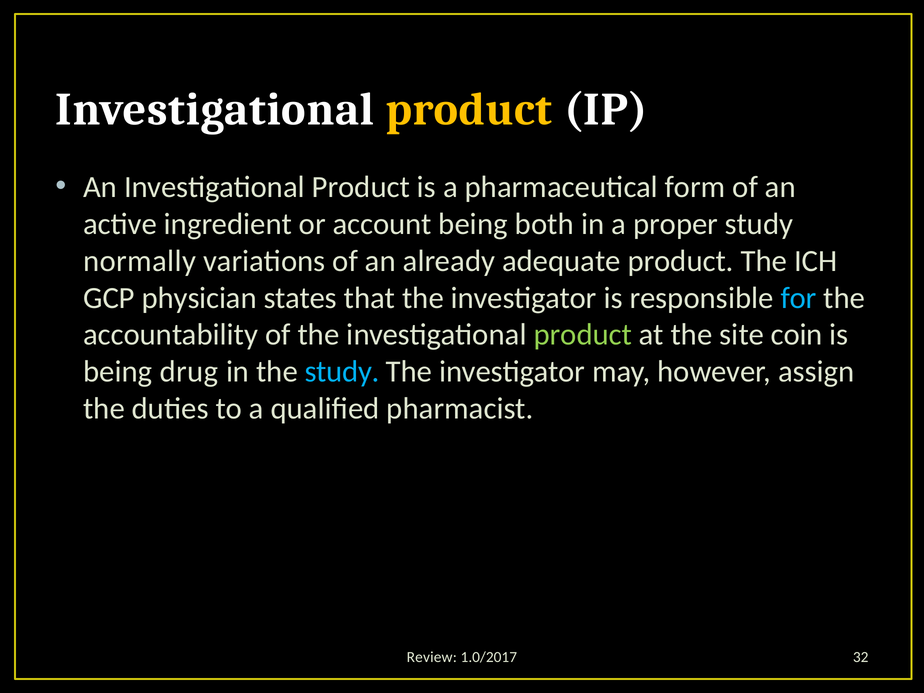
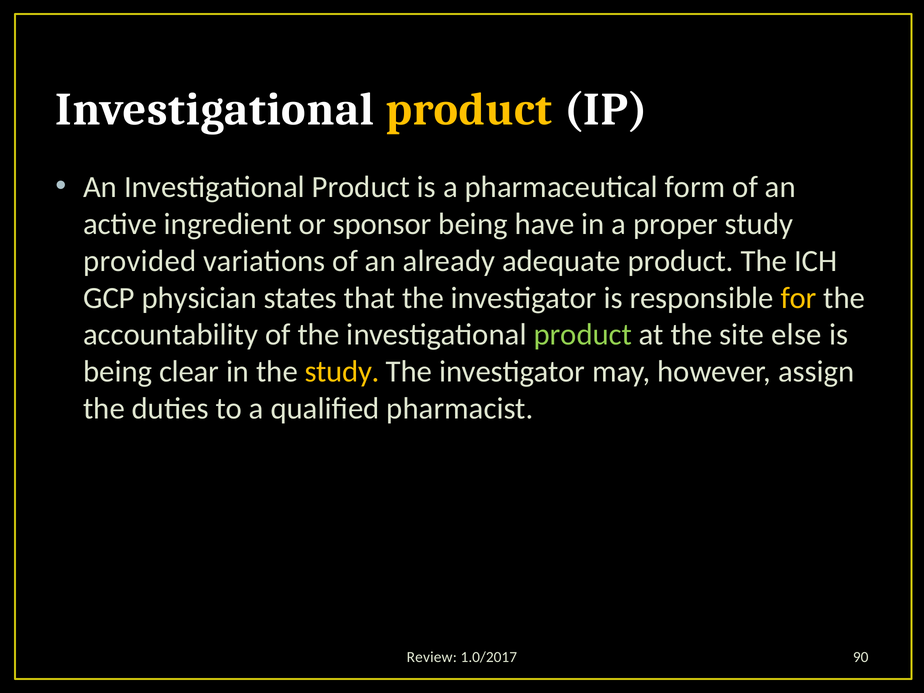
account: account -> sponsor
both: both -> have
normally: normally -> provided
for colour: light blue -> yellow
coin: coin -> else
drug: drug -> clear
study at (342, 372) colour: light blue -> yellow
32: 32 -> 90
